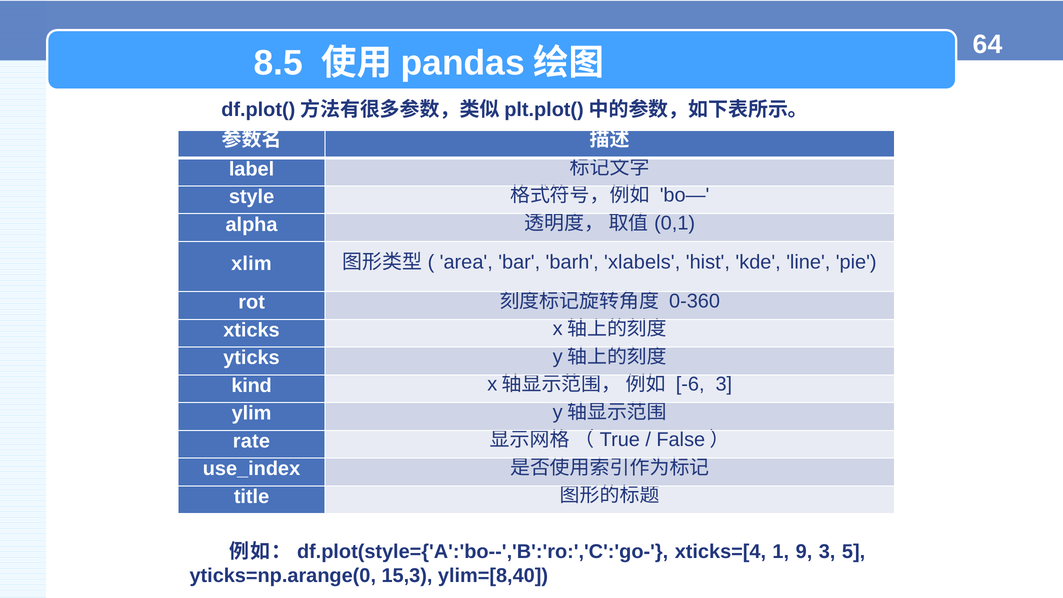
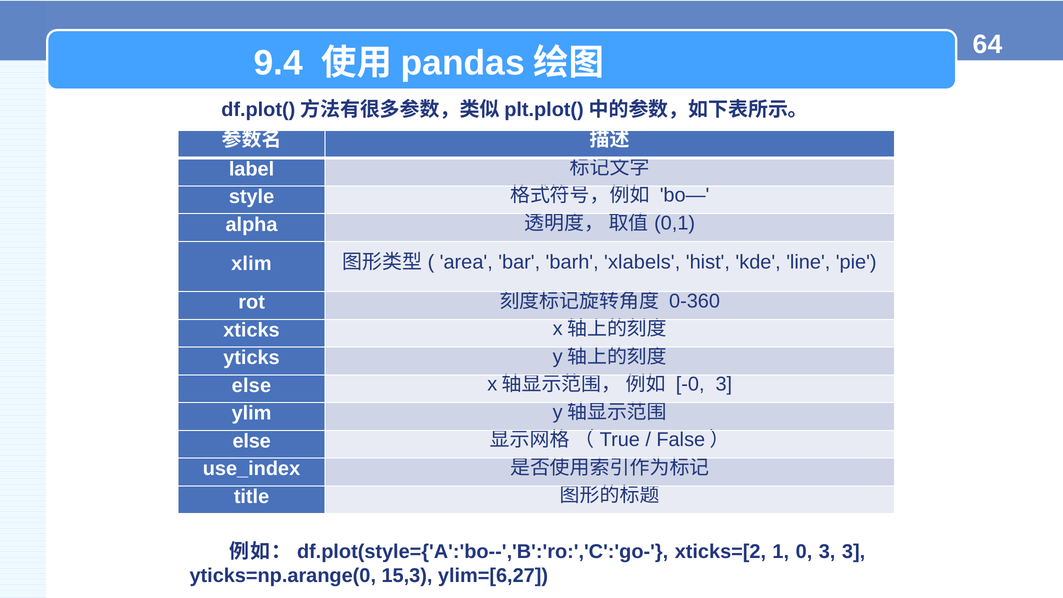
8.5: 8.5 -> 9.4
kind at (252, 386): kind -> else
-6: -6 -> -0
rate at (251, 441): rate -> else
xticks=[4: xticks=[4 -> xticks=[2
9: 9 -> 0
3 5: 5 -> 3
ylim=[8,40: ylim=[8,40 -> ylim=[6,27
